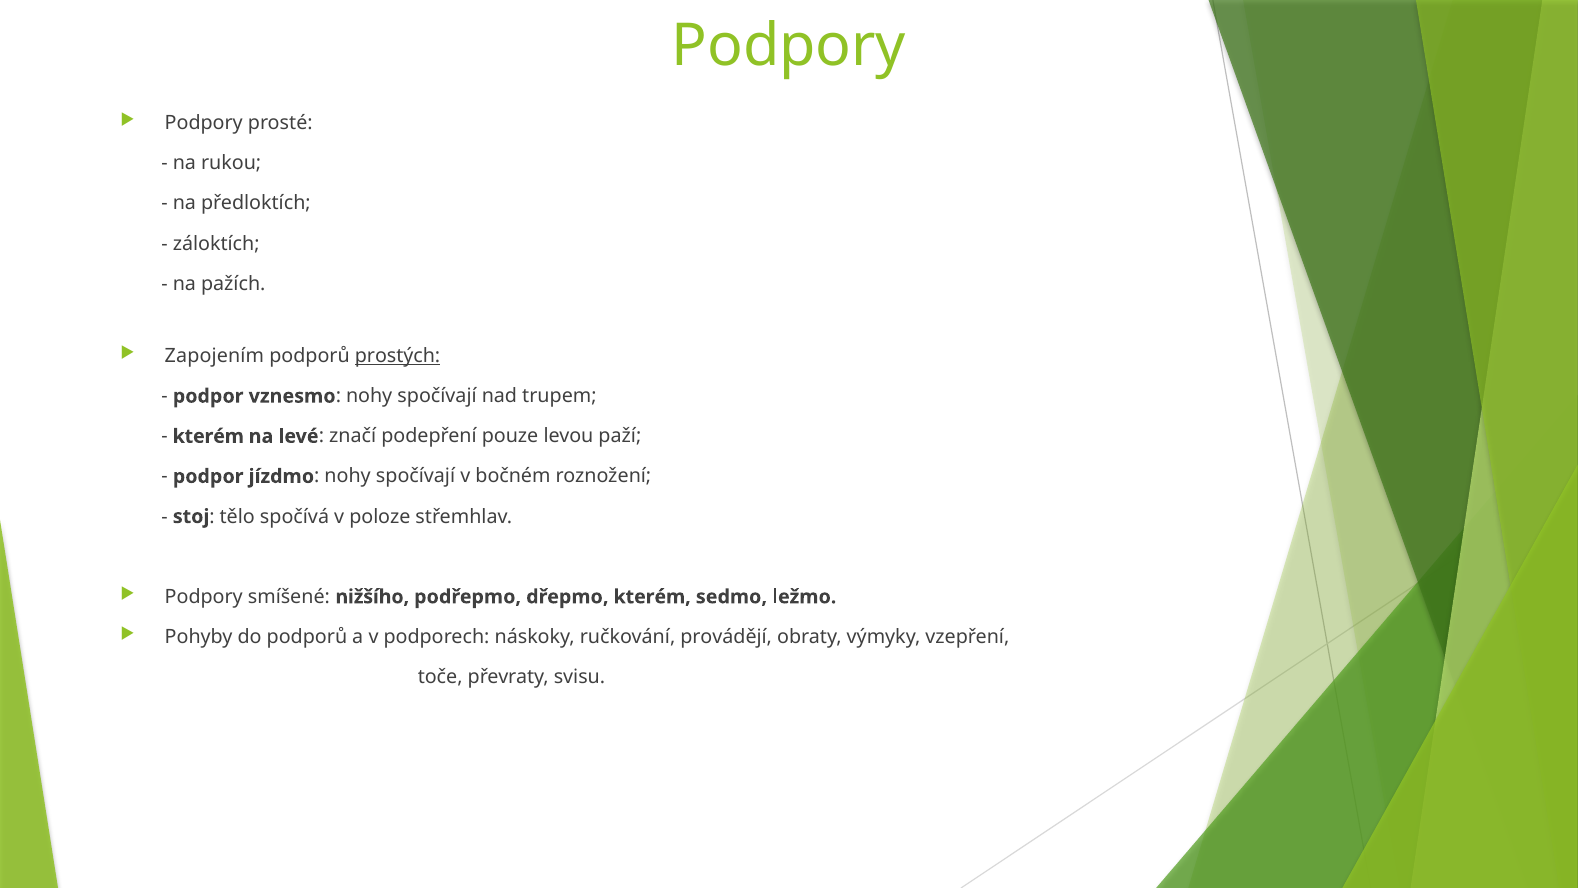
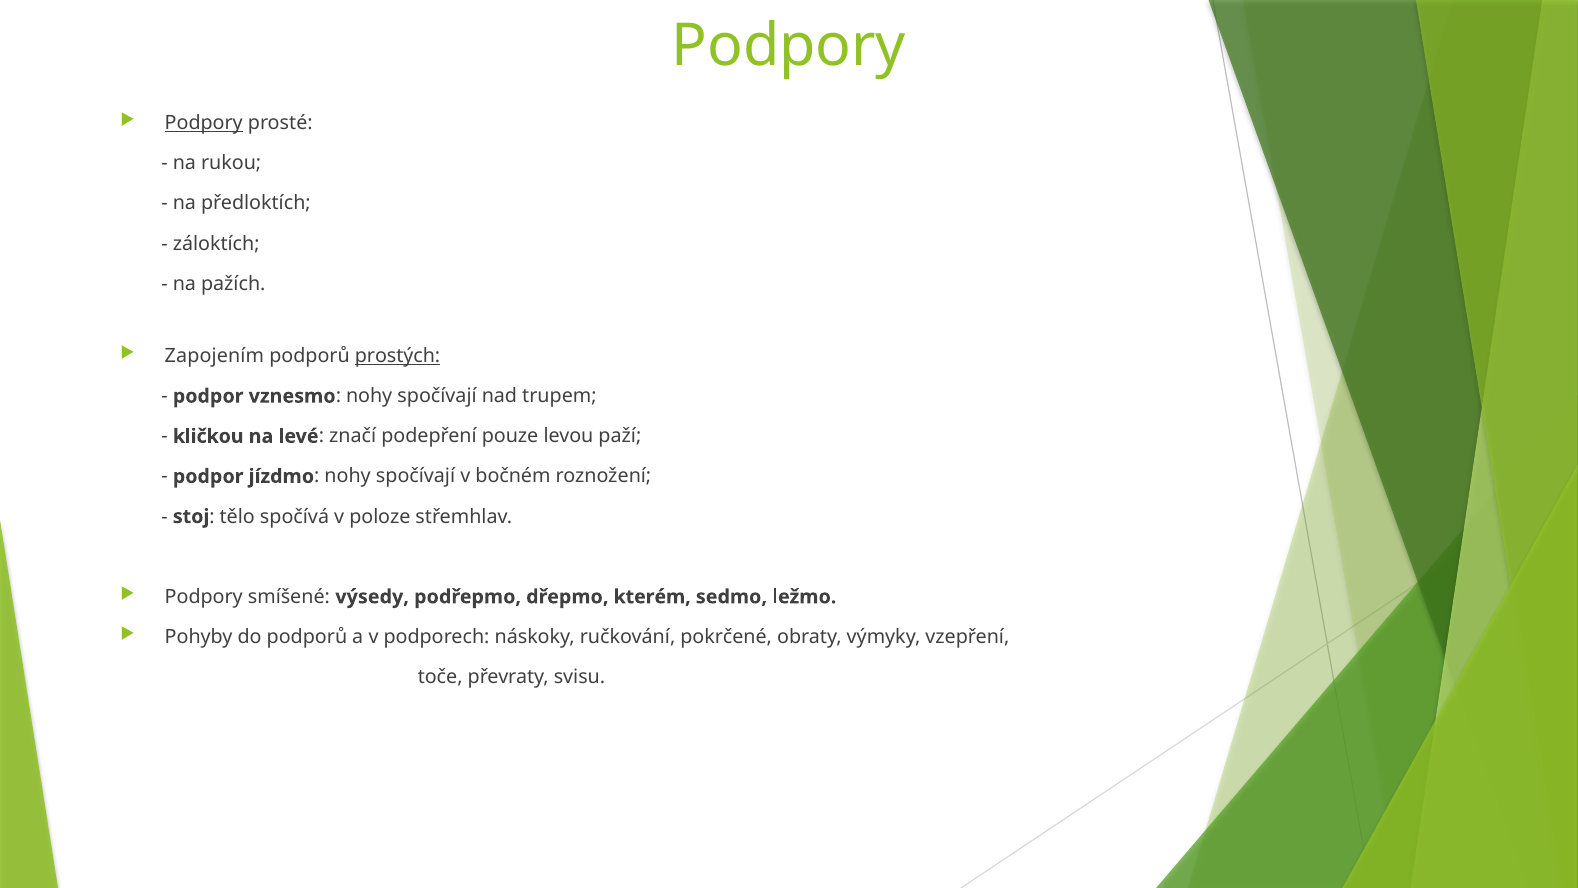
Podpory at (204, 123) underline: none -> present
kterém at (208, 436): kterém -> kličkou
nižšího: nižšího -> výsedy
provádějí: provádějí -> pokrčené
